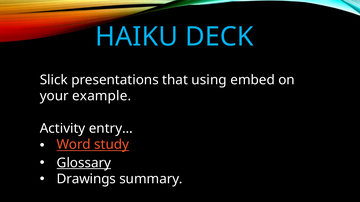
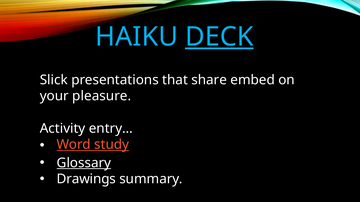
DECK underline: none -> present
using: using -> share
example: example -> pleasure
